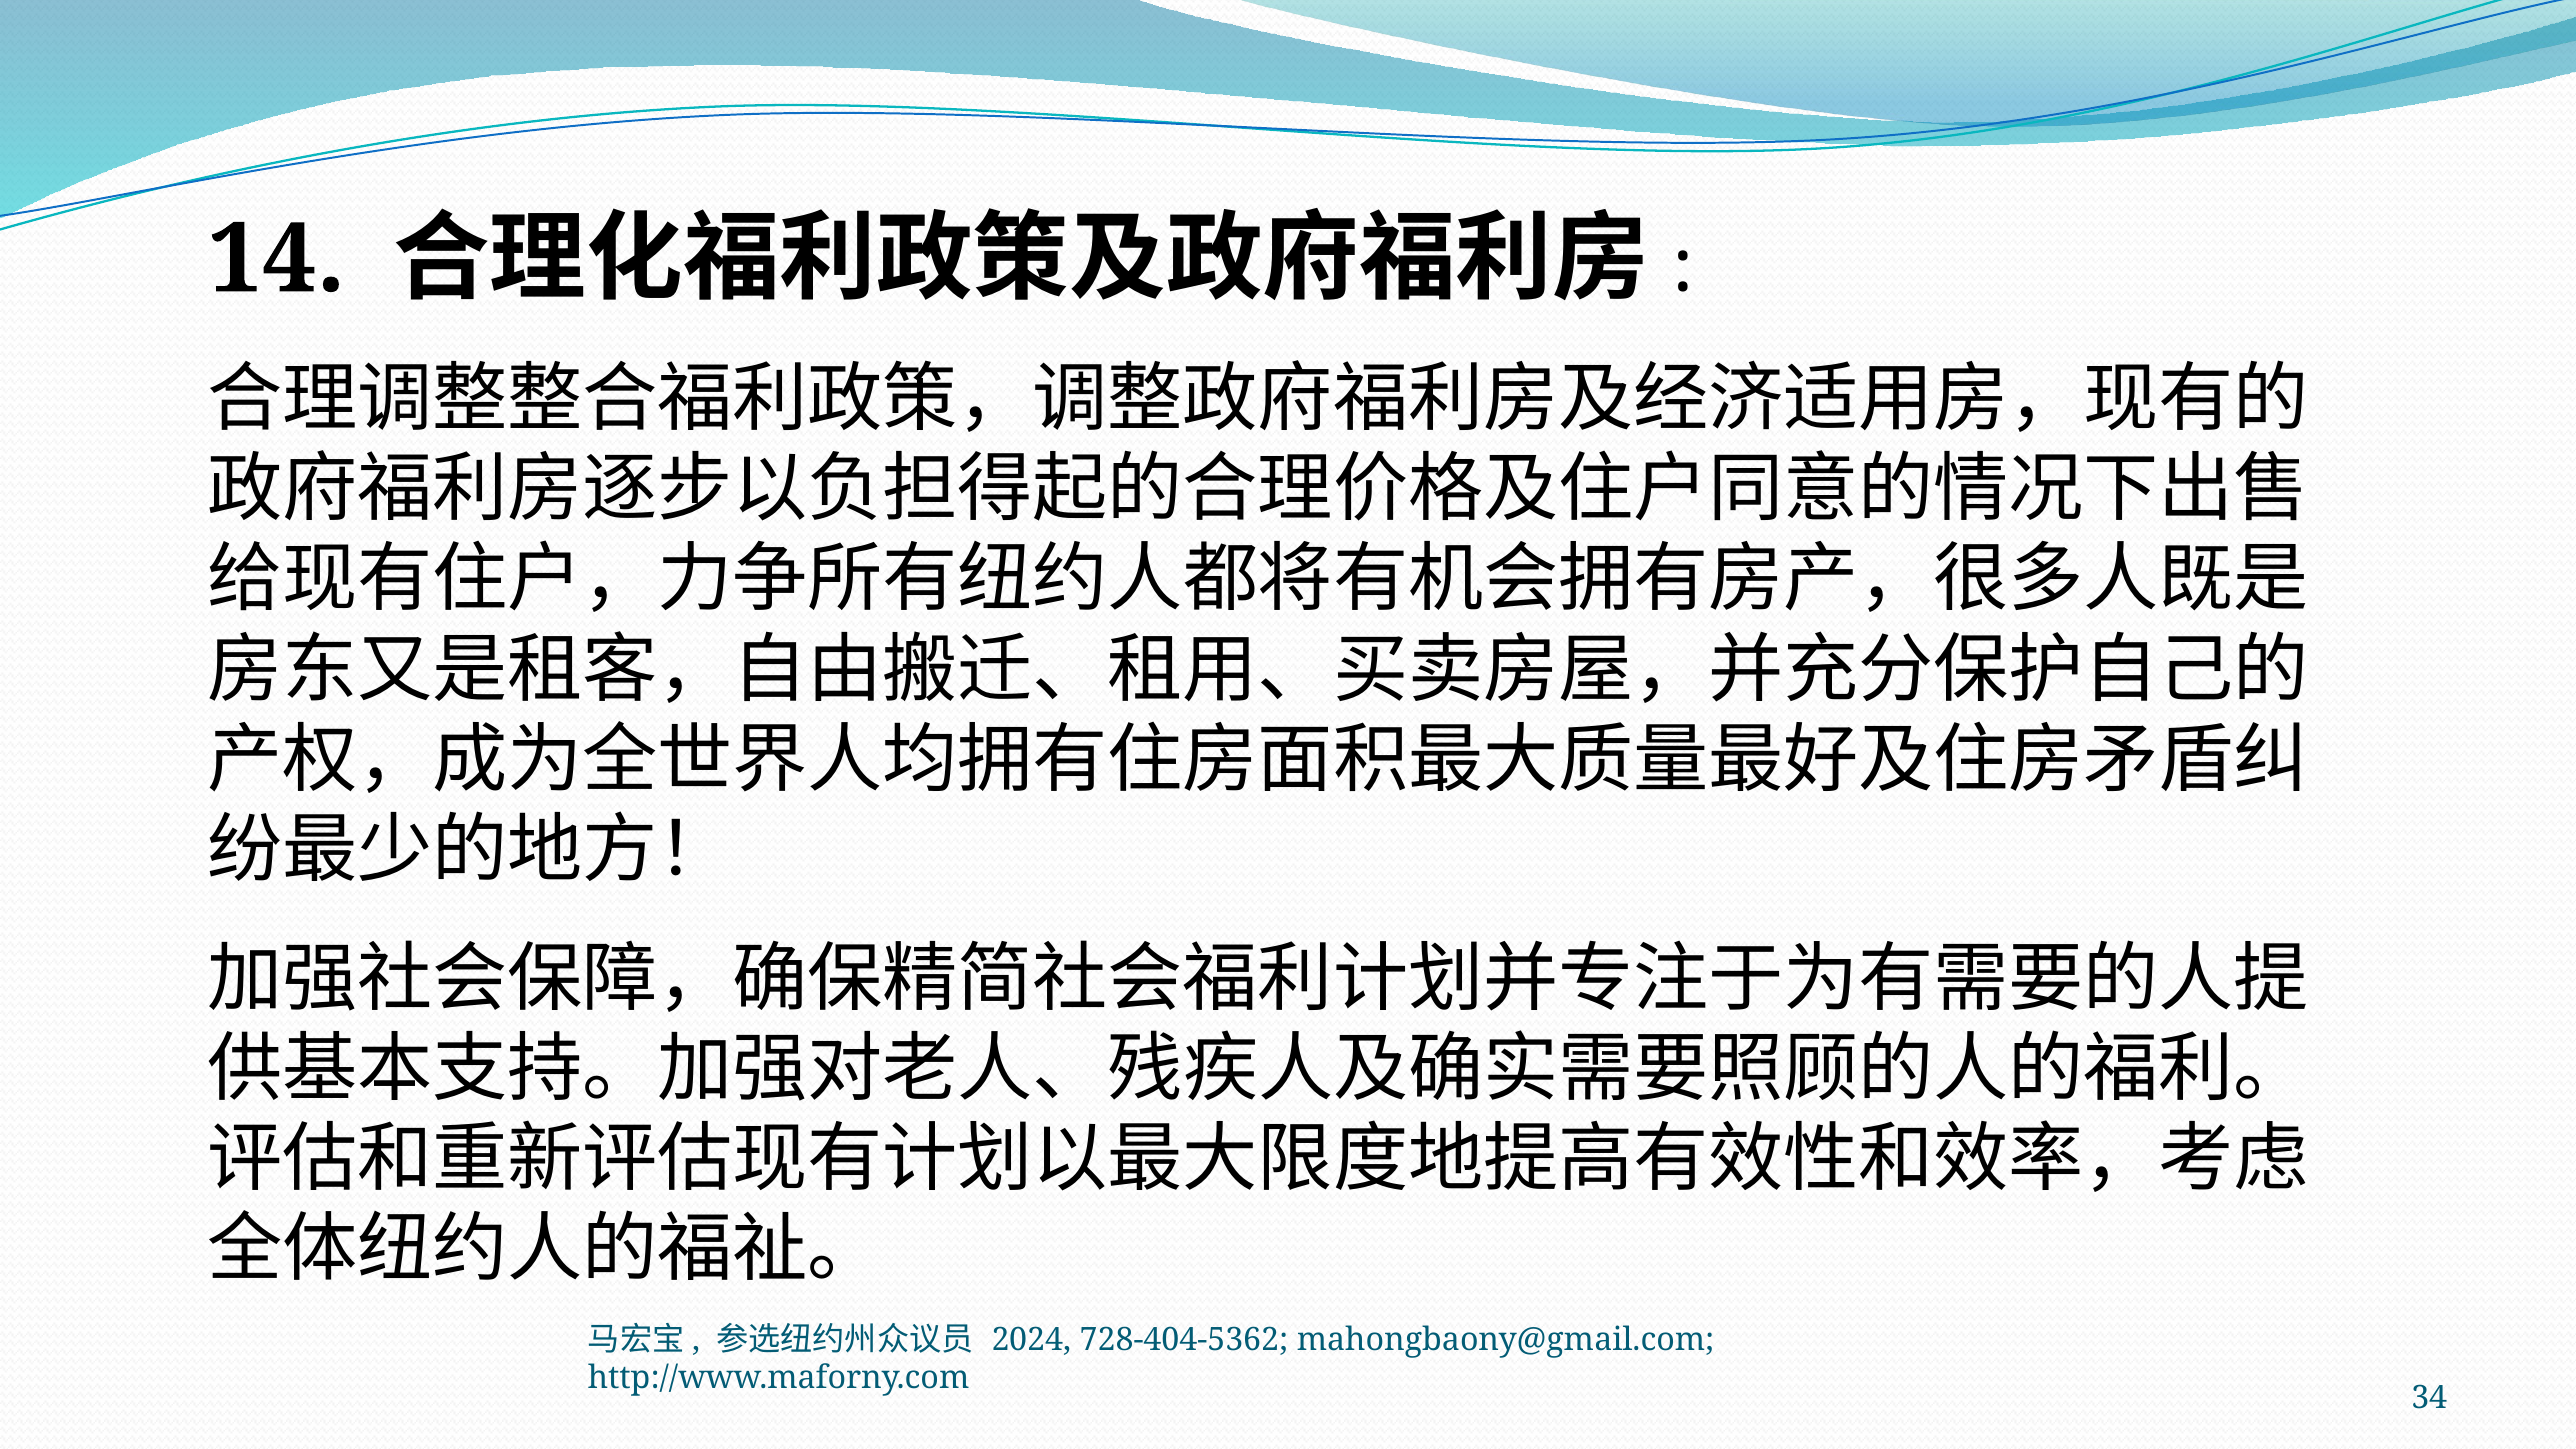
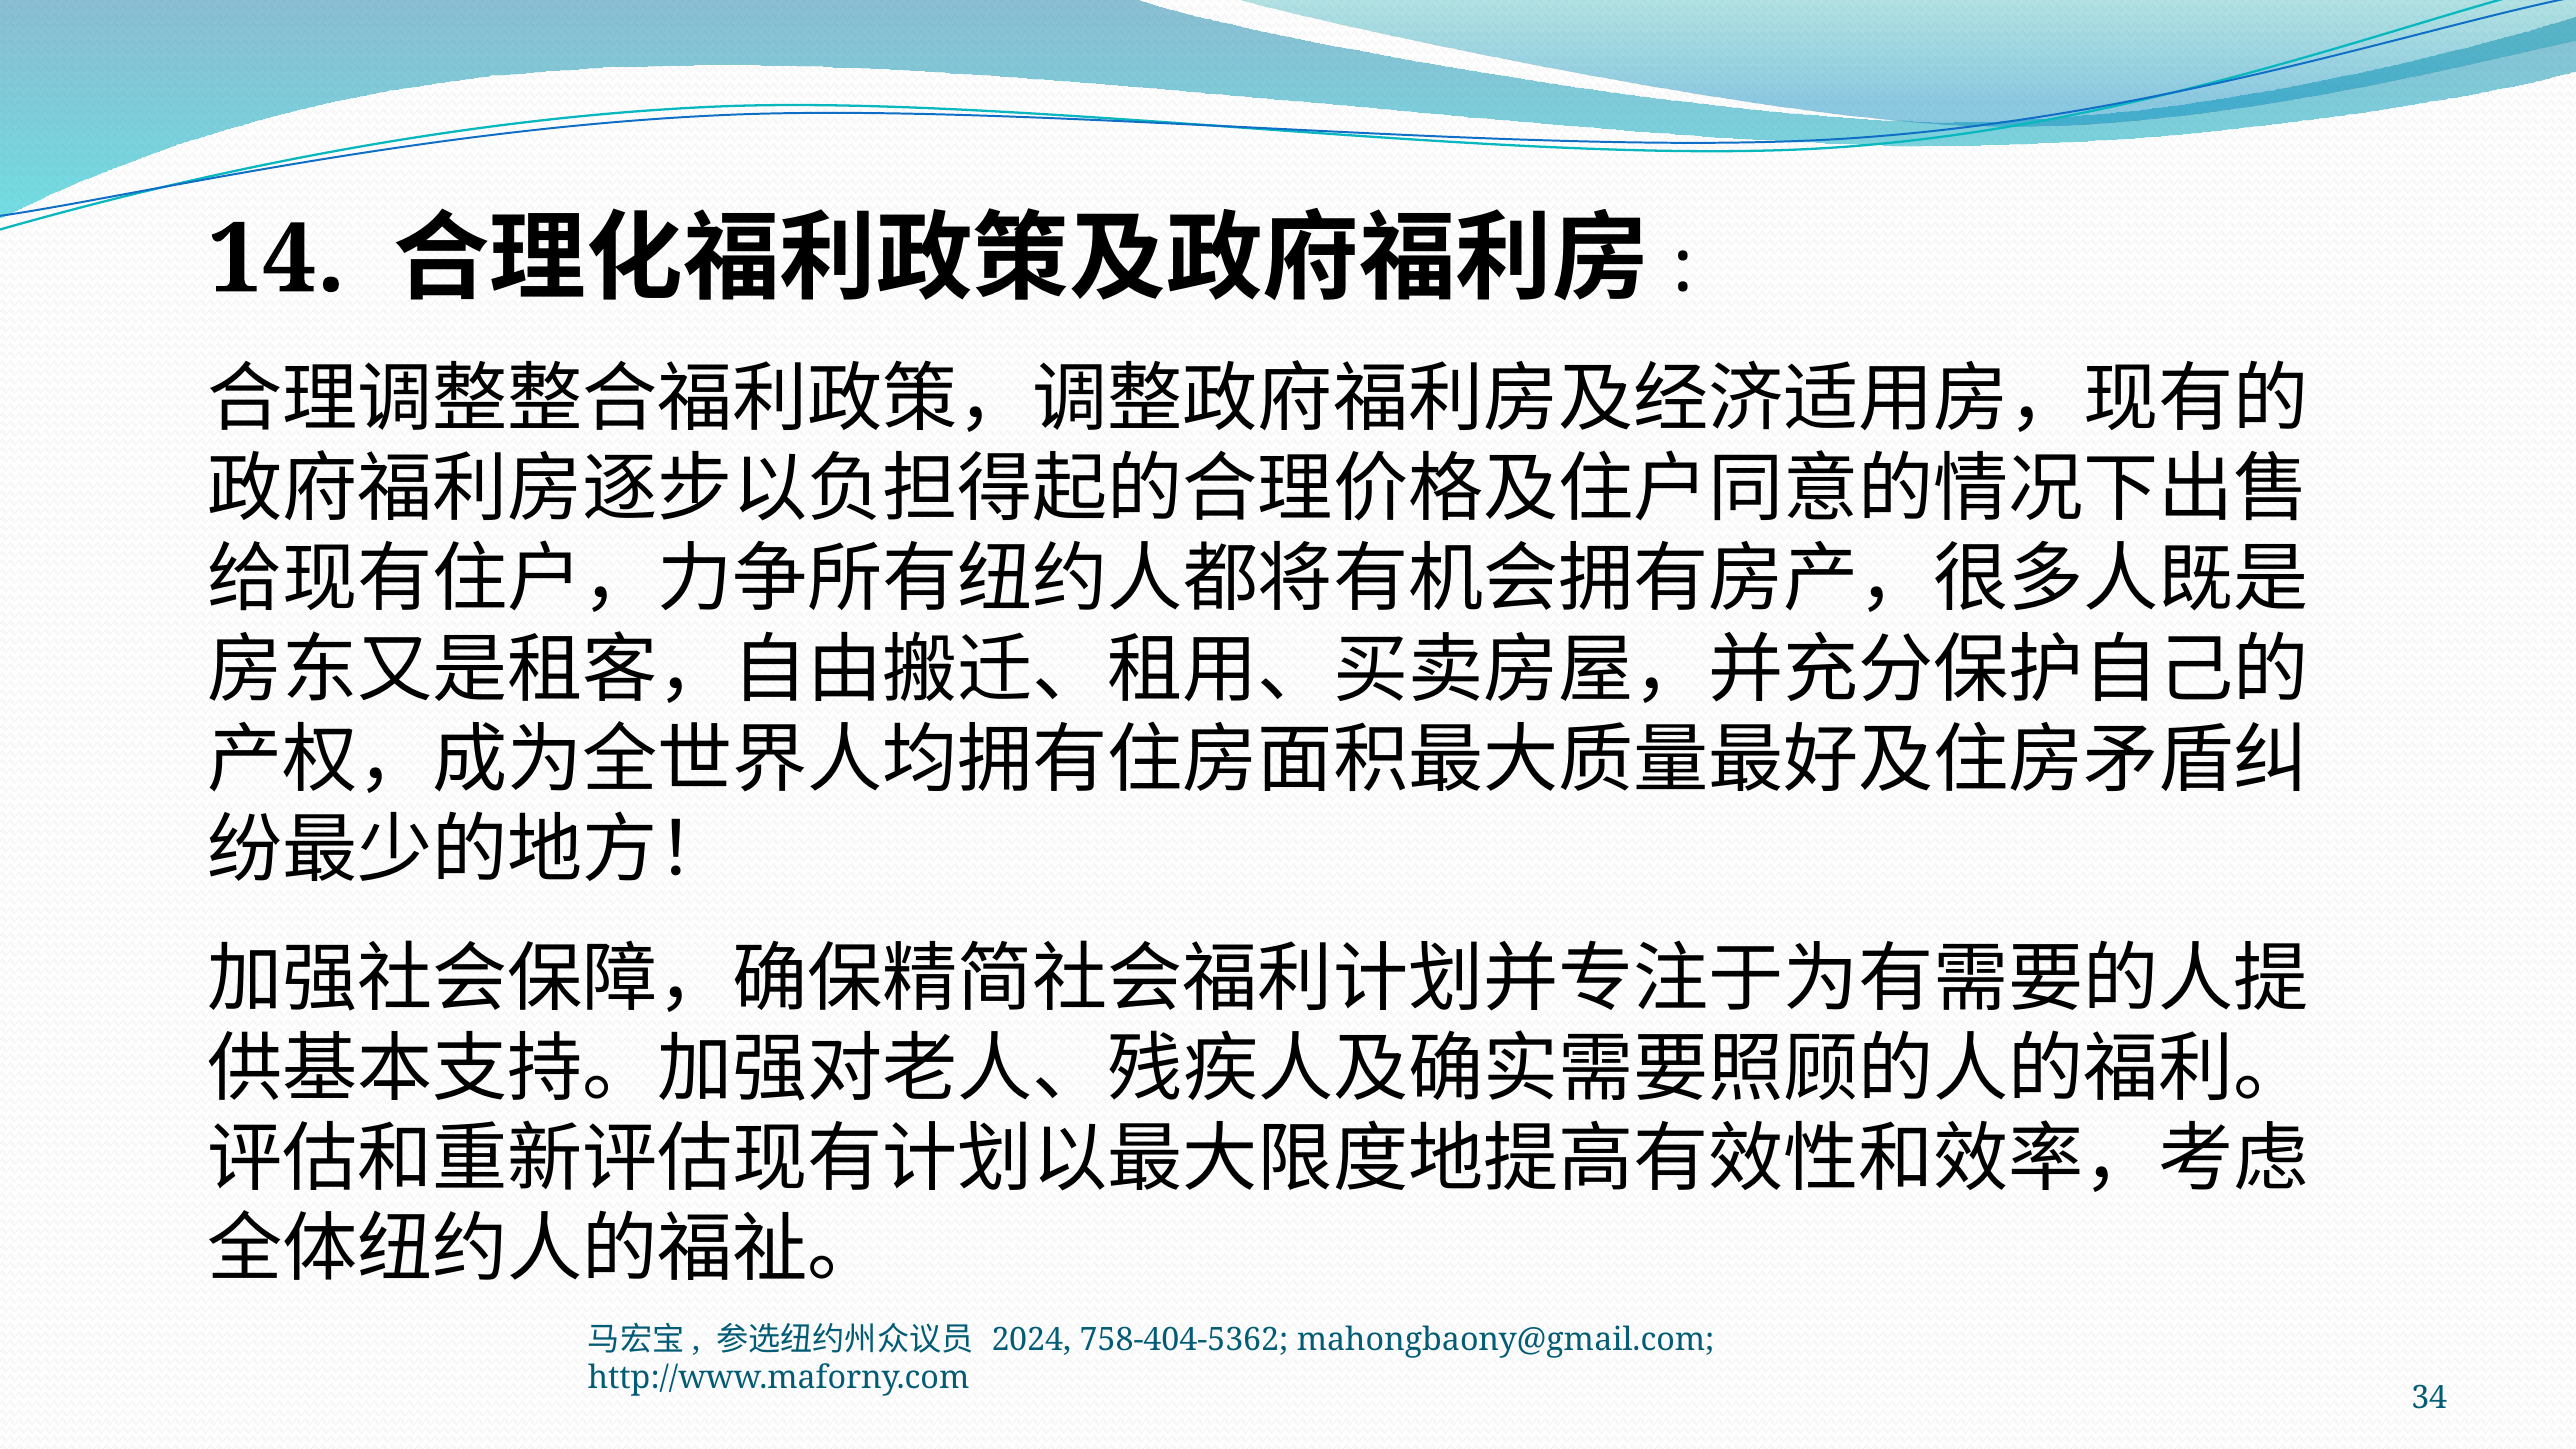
728-404-5362: 728-404-5362 -> 758-404-5362
